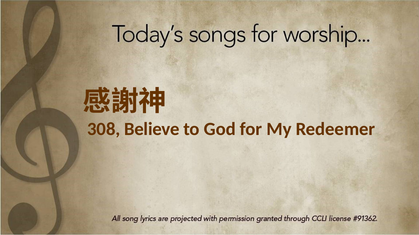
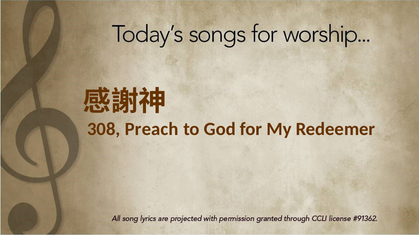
Believe: Believe -> Preach
